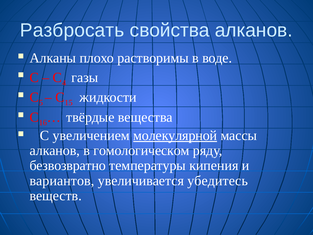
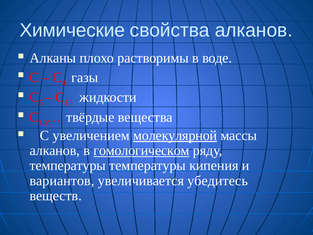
Разбросать: Разбросать -> Химические
гомологическом underline: none -> present
безвозвратно at (68, 165): безвозвратно -> температуры
